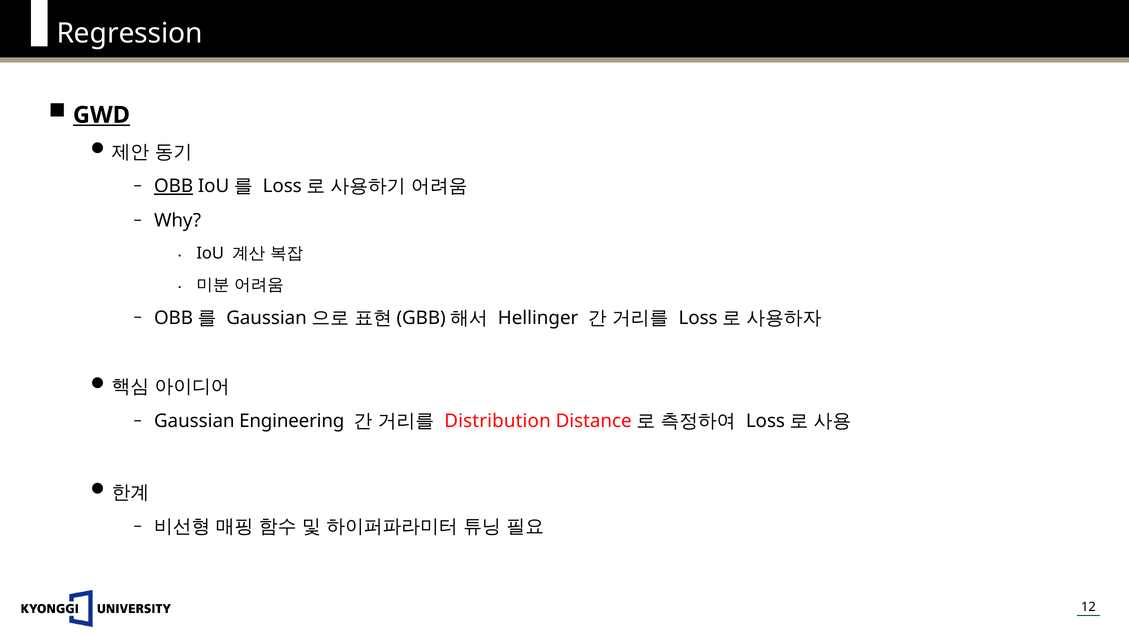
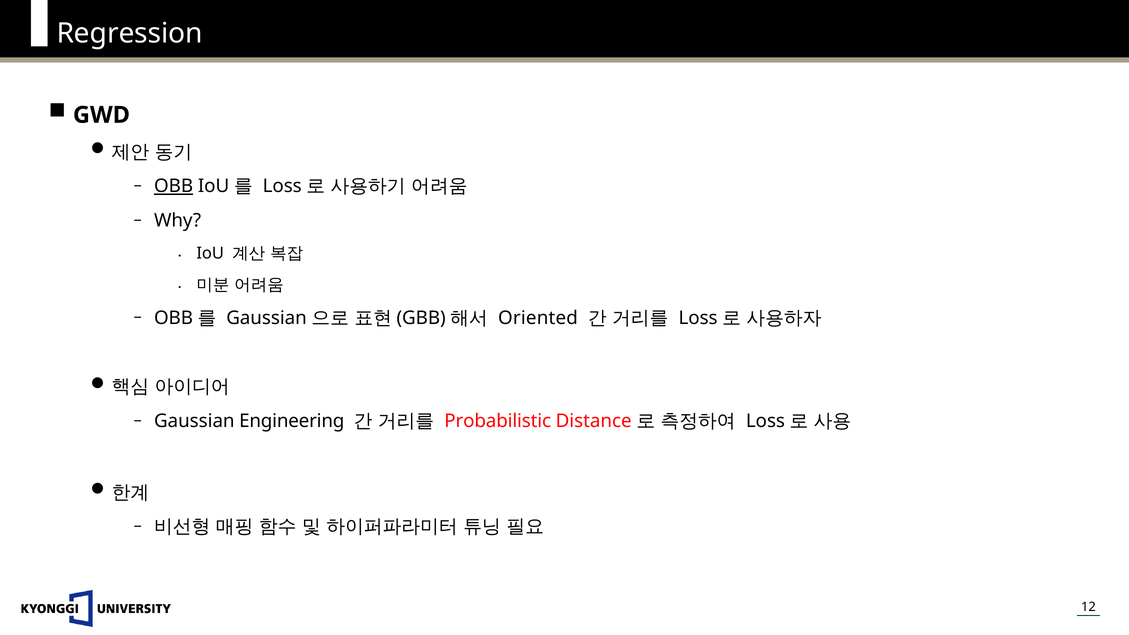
GWD underline: present -> none
Hellinger: Hellinger -> Oriented
Distribution: Distribution -> Probabilistic
